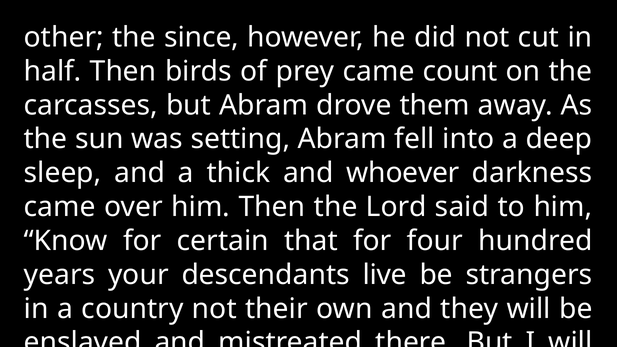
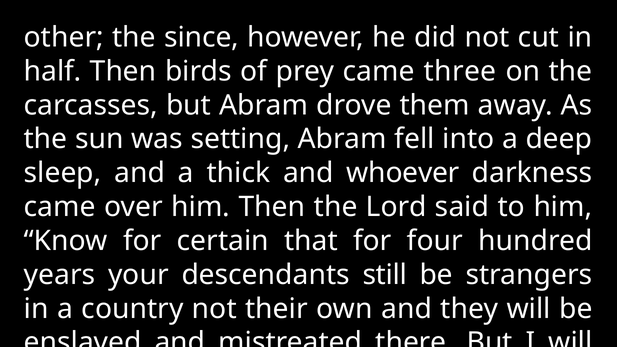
count: count -> three
live: live -> still
